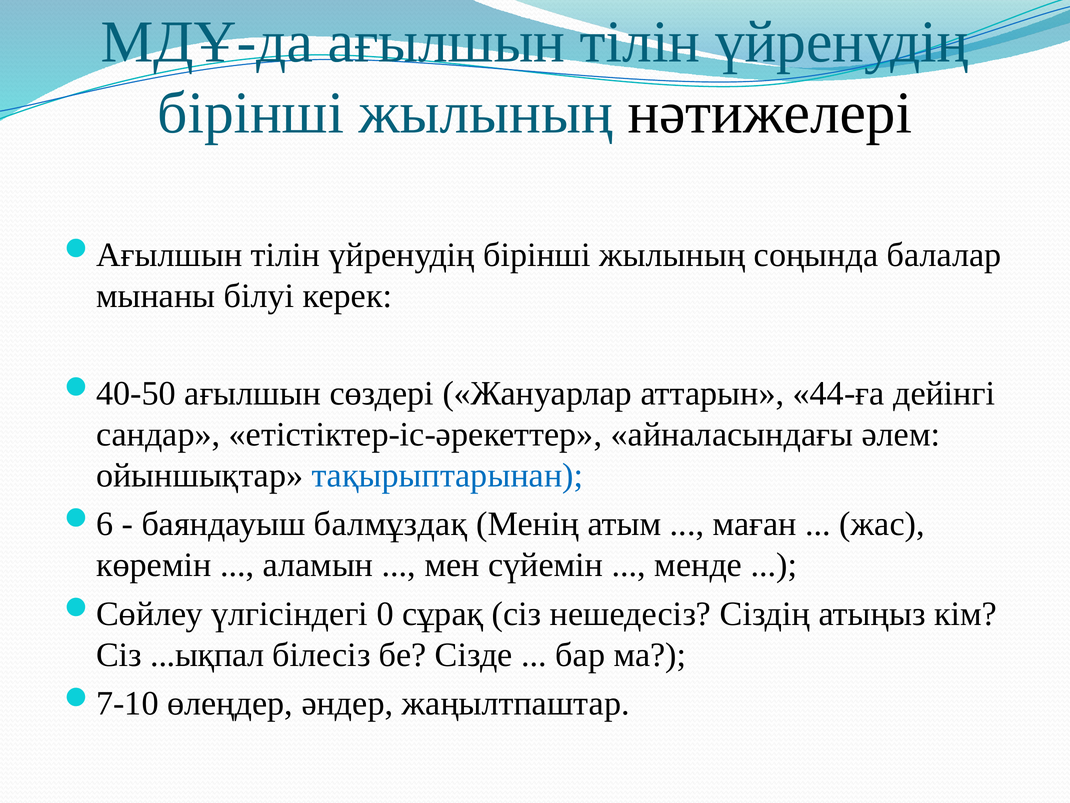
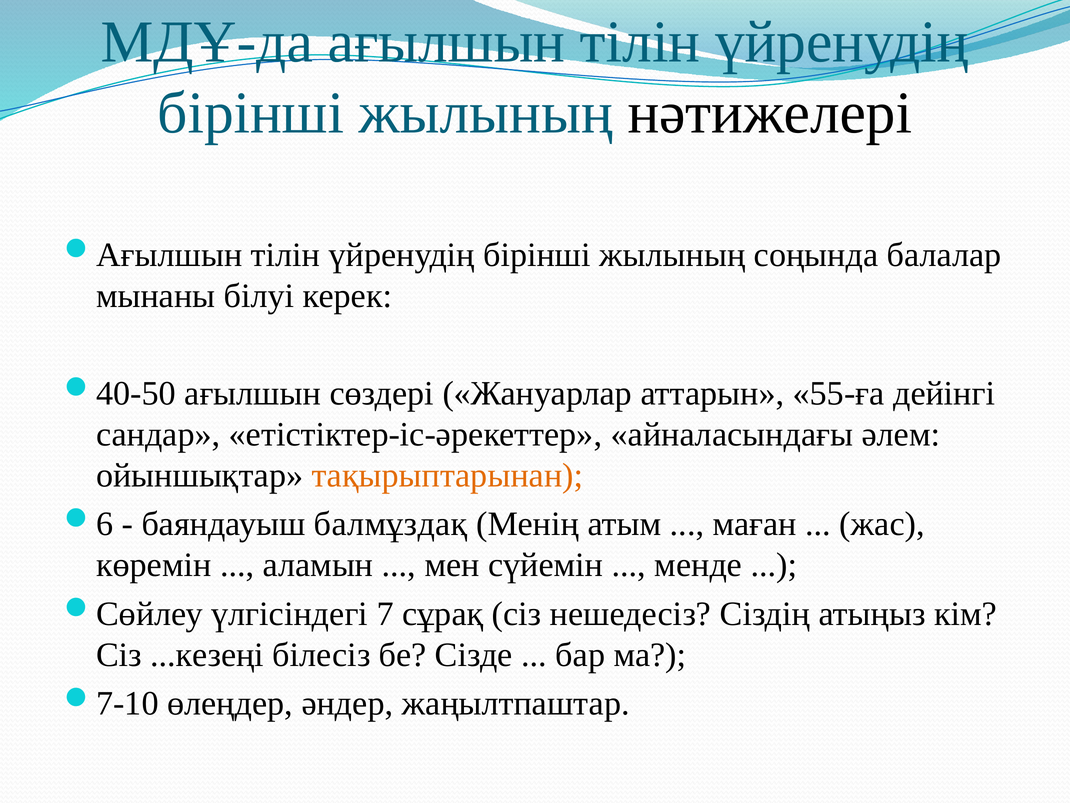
44-ға: 44-ға -> 55-ға
тақырыптарынан colour: blue -> orange
0: 0 -> 7
...ықпал: ...ықпал -> ...кезеңі
